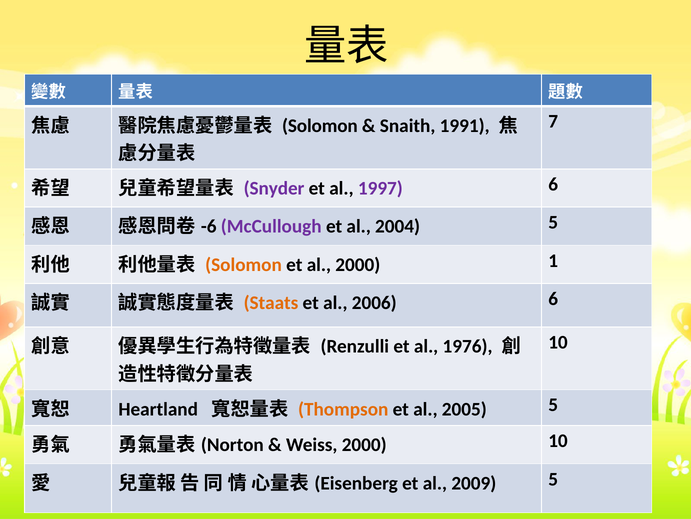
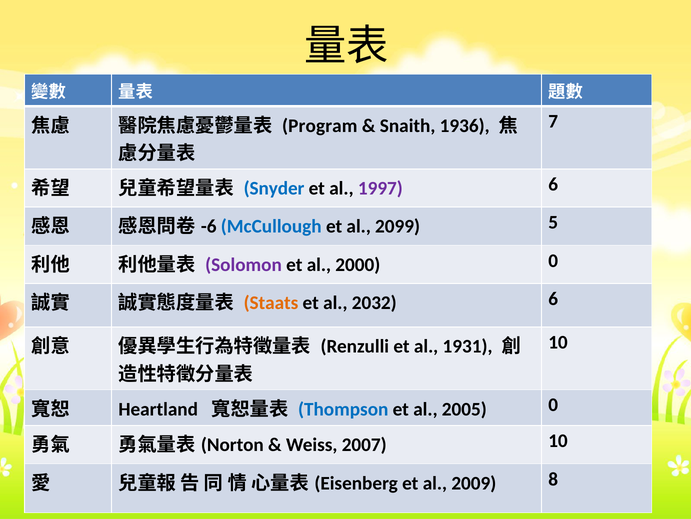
Solomon at (320, 125): Solomon -> Program
1991: 1991 -> 1936
Snyder colour: purple -> blue
McCullough colour: purple -> blue
2004: 2004 -> 2099
Solomon at (244, 264) colour: orange -> purple
2000 1: 1 -> 0
2006: 2006 -> 2032
1976: 1976 -> 1931
Thompson colour: orange -> blue
2005 5: 5 -> 0
Weiss 2000: 2000 -> 2007
2009 5: 5 -> 8
